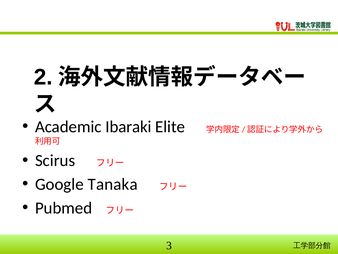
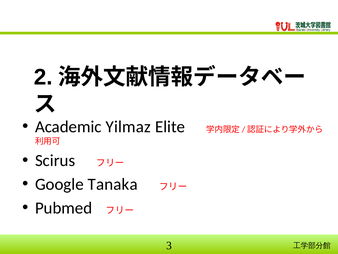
Ibaraki: Ibaraki -> Yilmaz
